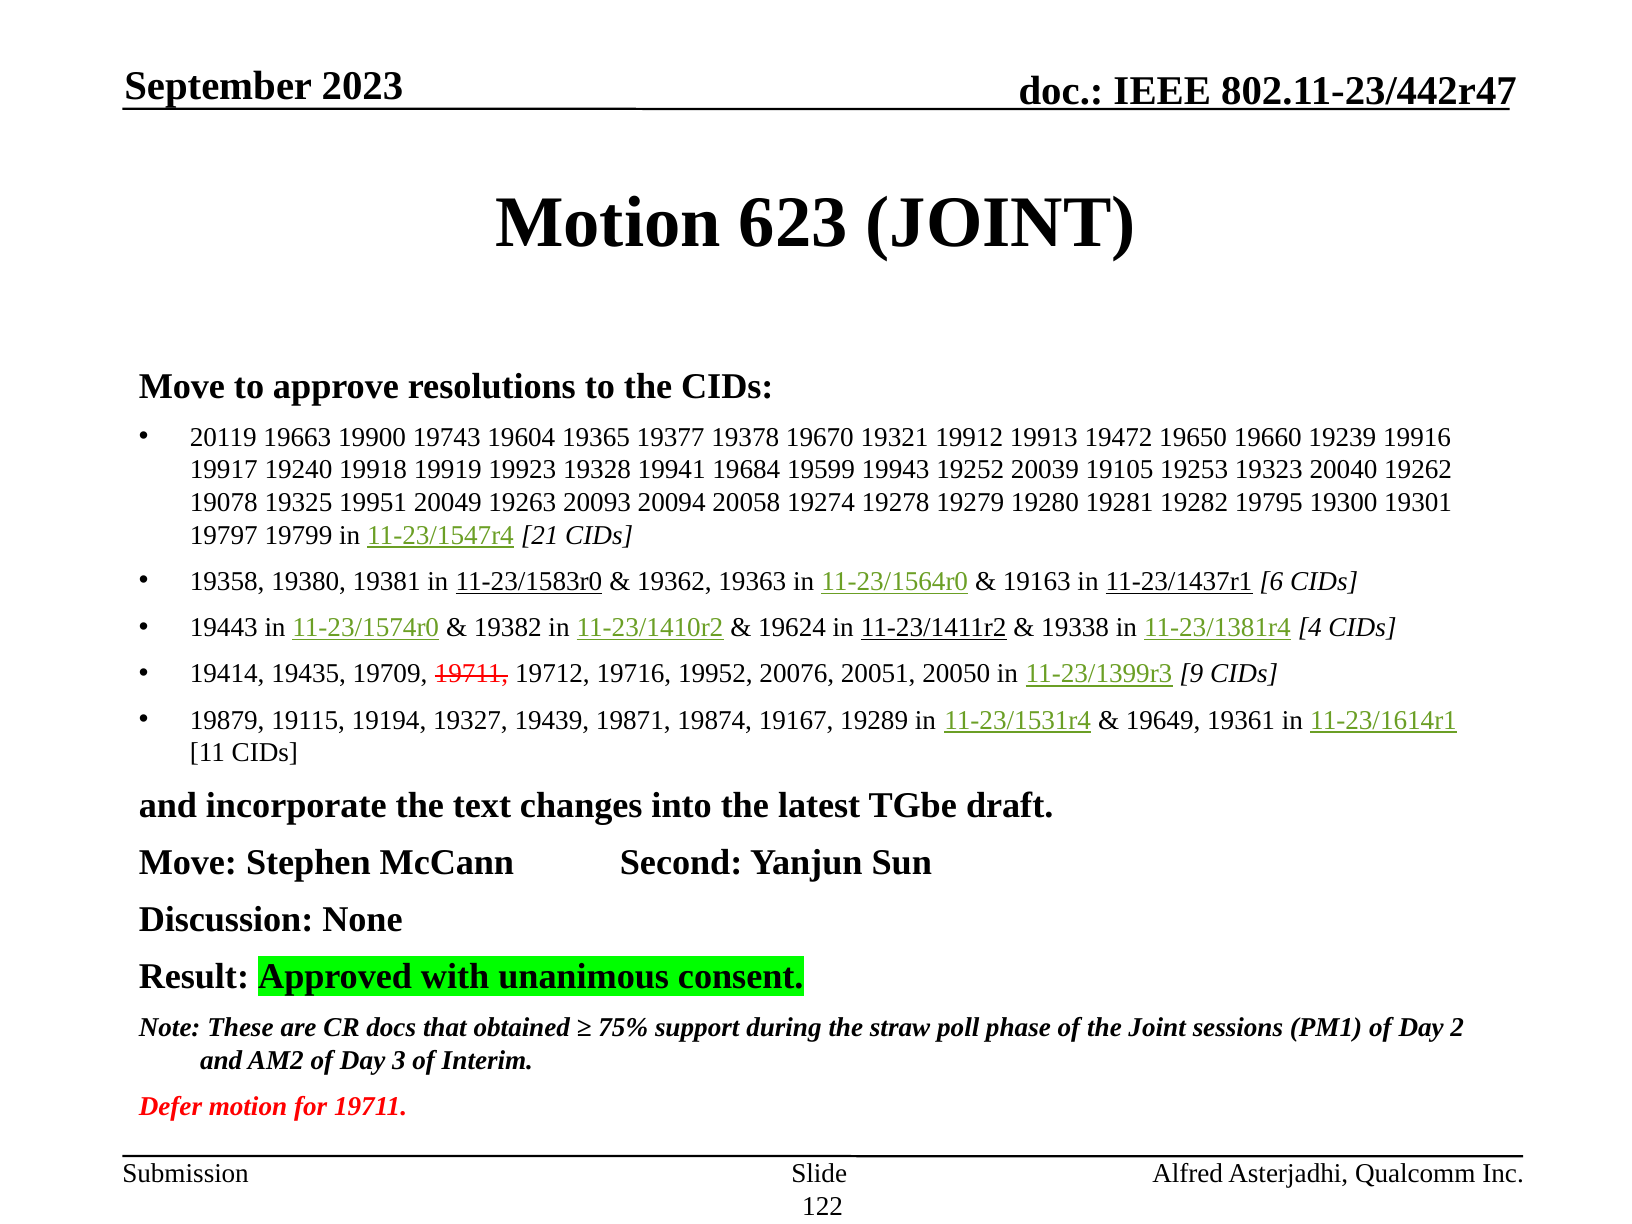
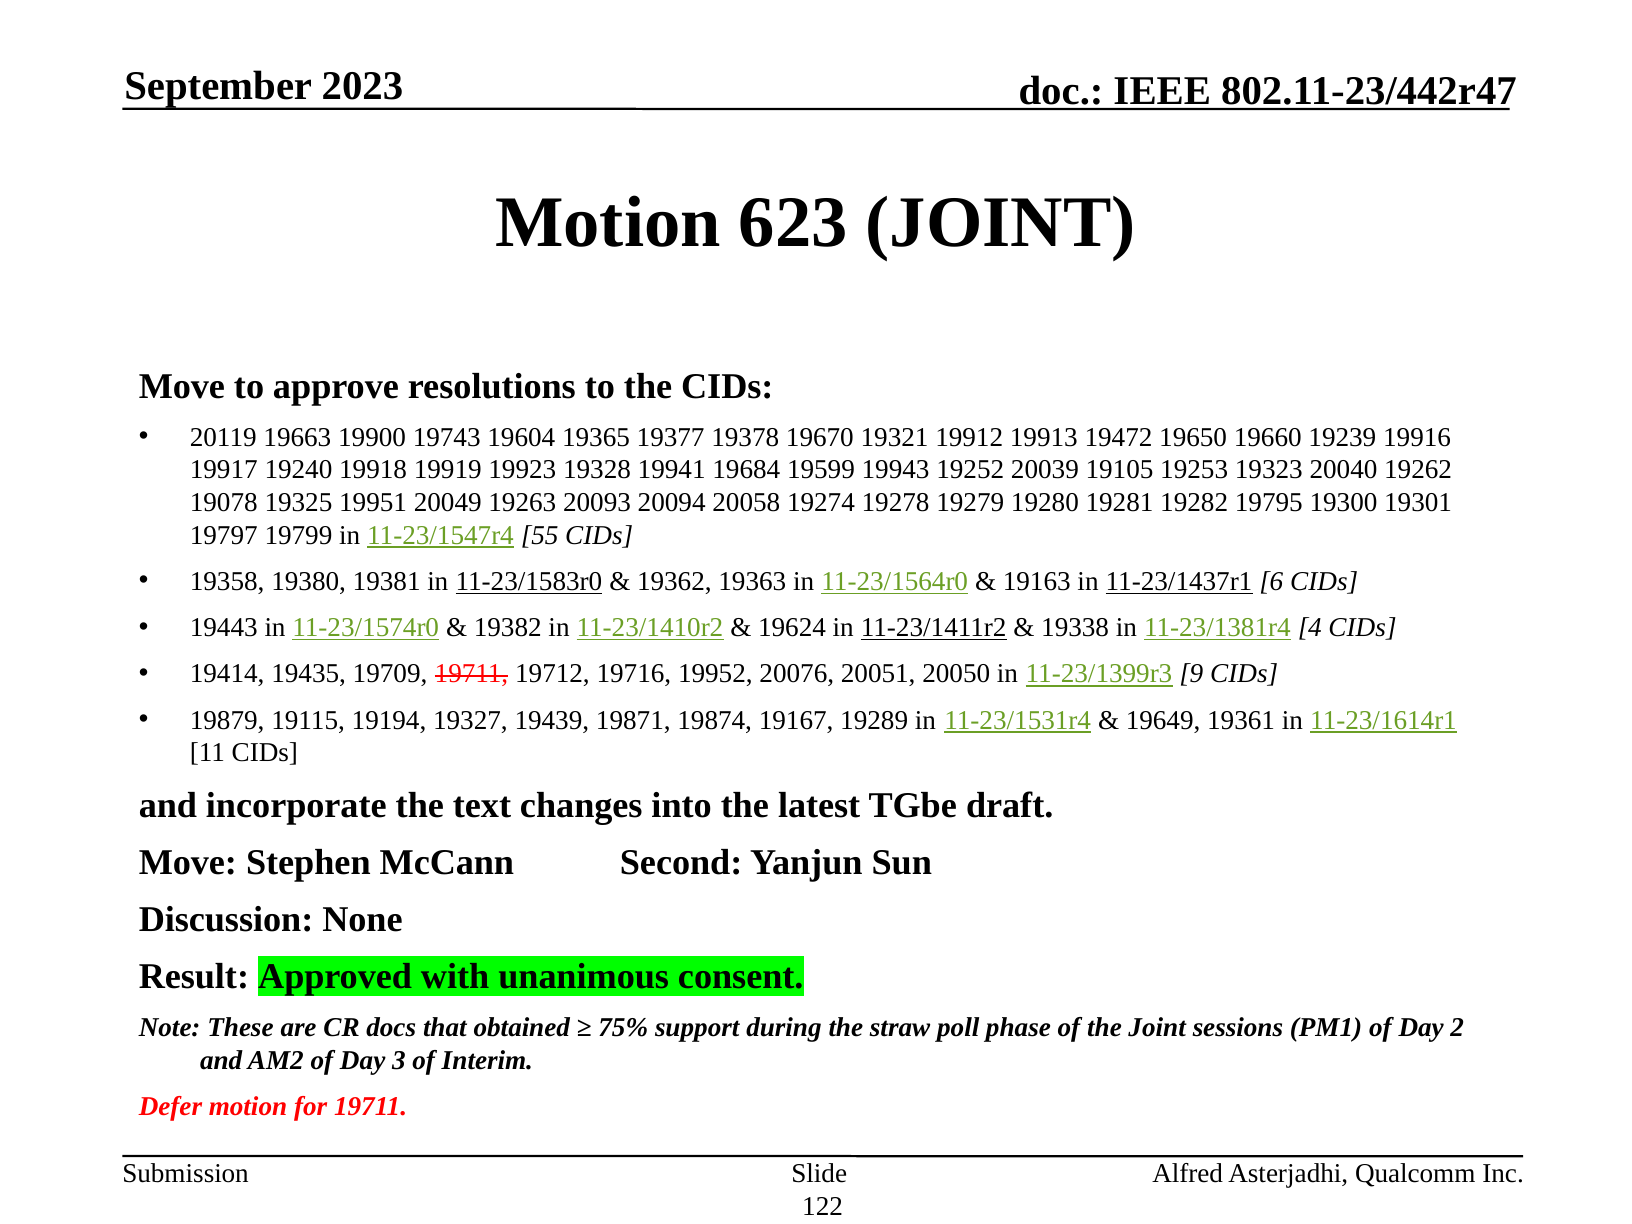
21: 21 -> 55
